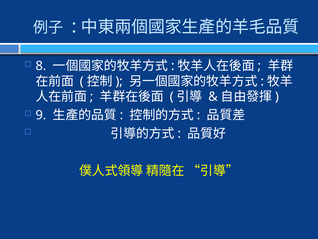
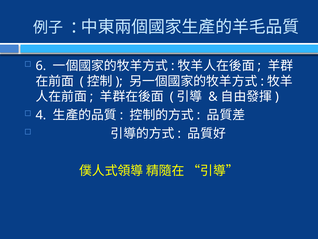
8: 8 -> 6
9: 9 -> 4
